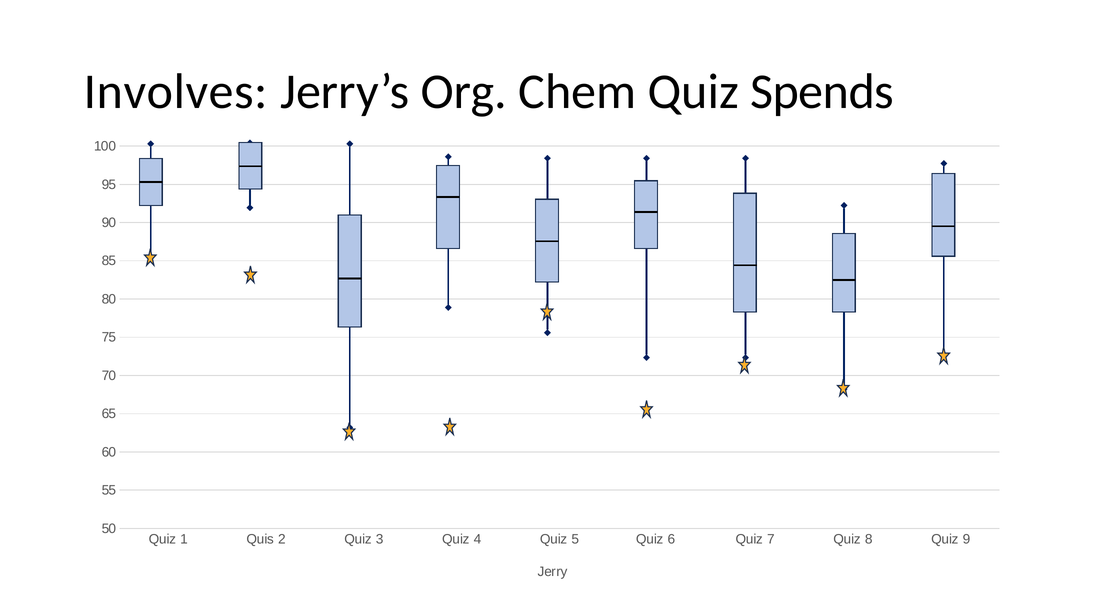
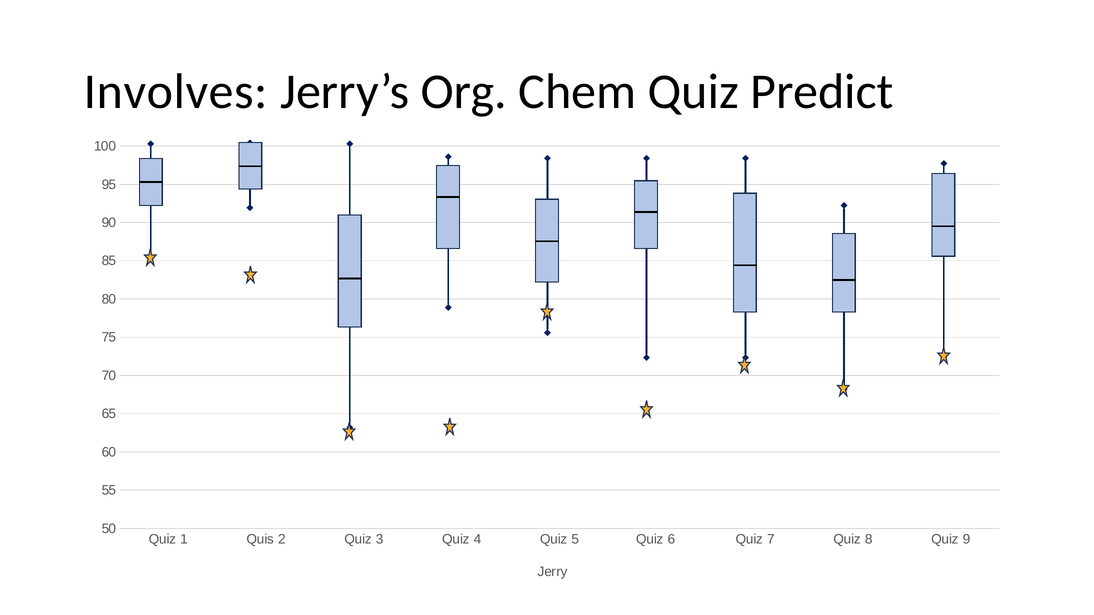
Spends: Spends -> Predict
